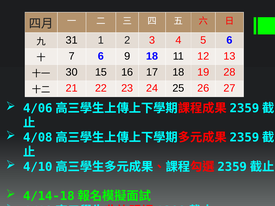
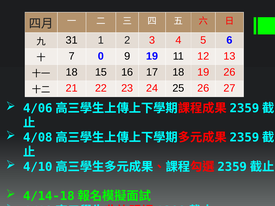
7 6: 6 -> 0
9 18: 18 -> 19
30 at (72, 72): 30 -> 18
19 28: 28 -> 26
